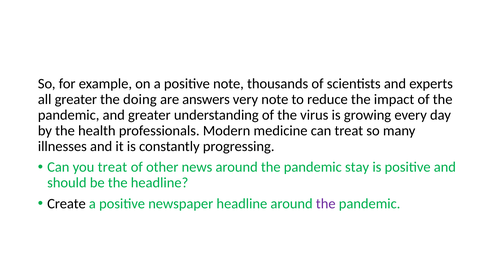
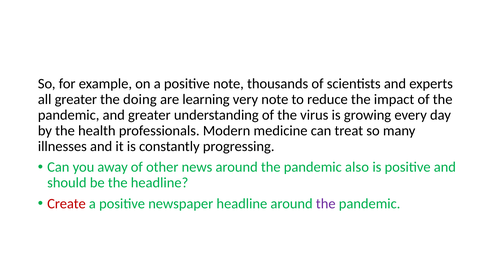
answers: answers -> learning
you treat: treat -> away
stay: stay -> also
Create colour: black -> red
